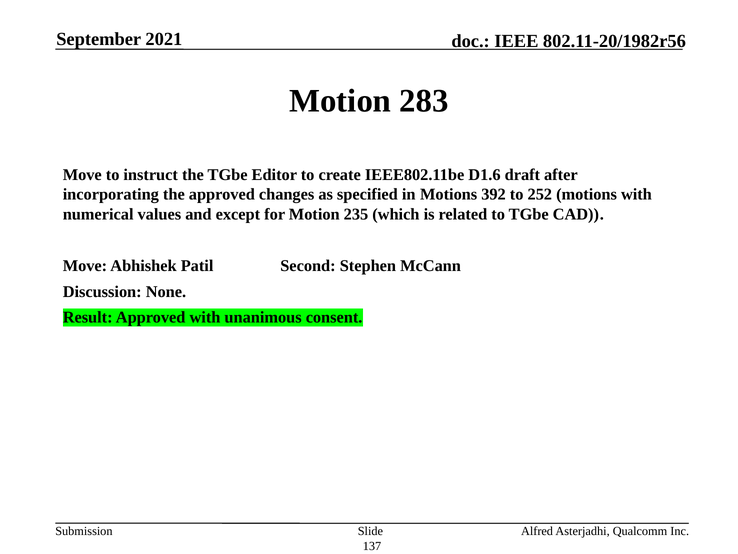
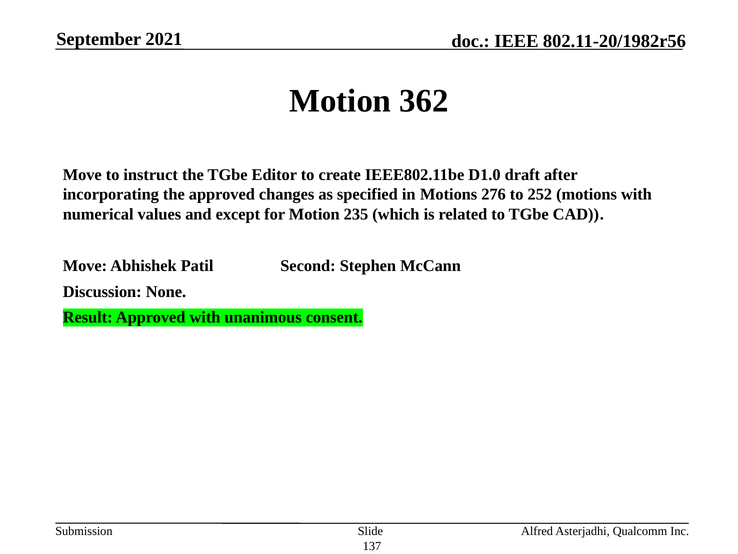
283: 283 -> 362
D1.6: D1.6 -> D1.0
392: 392 -> 276
